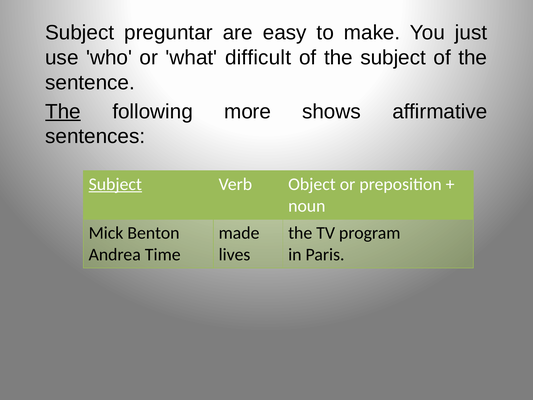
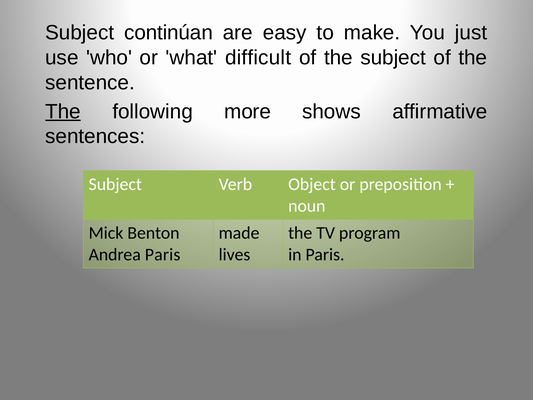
preguntar: preguntar -> continúan
Subject at (115, 184) underline: present -> none
Andrea Time: Time -> Paris
